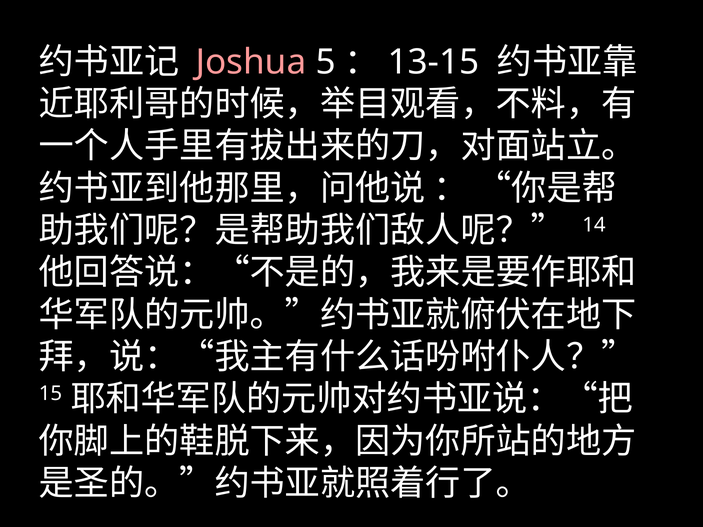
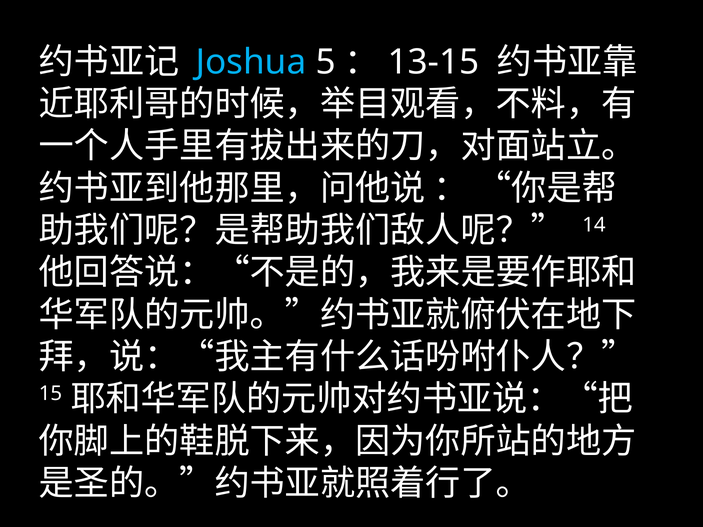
Joshua colour: pink -> light blue
